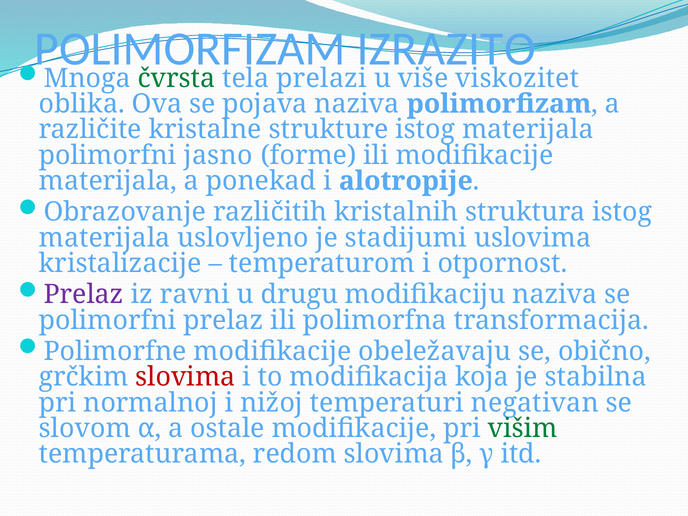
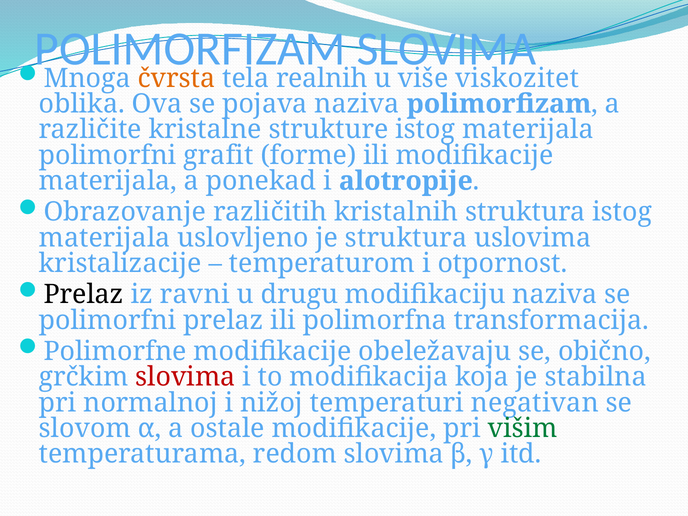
POLIMORFIZAM IZRAZITO: IZRAZITO -> SLOVIMA
čvrsta colour: green -> orange
prelazi: prelazi -> realnih
jasno: jasno -> grafit
je stadijumi: stadijumi -> struktura
Prelaz at (84, 295) colour: purple -> black
